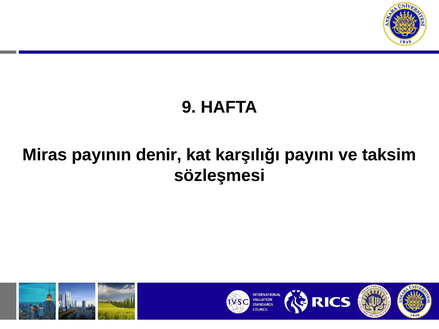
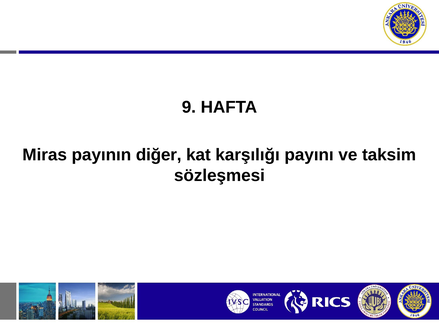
denir: denir -> diğer
